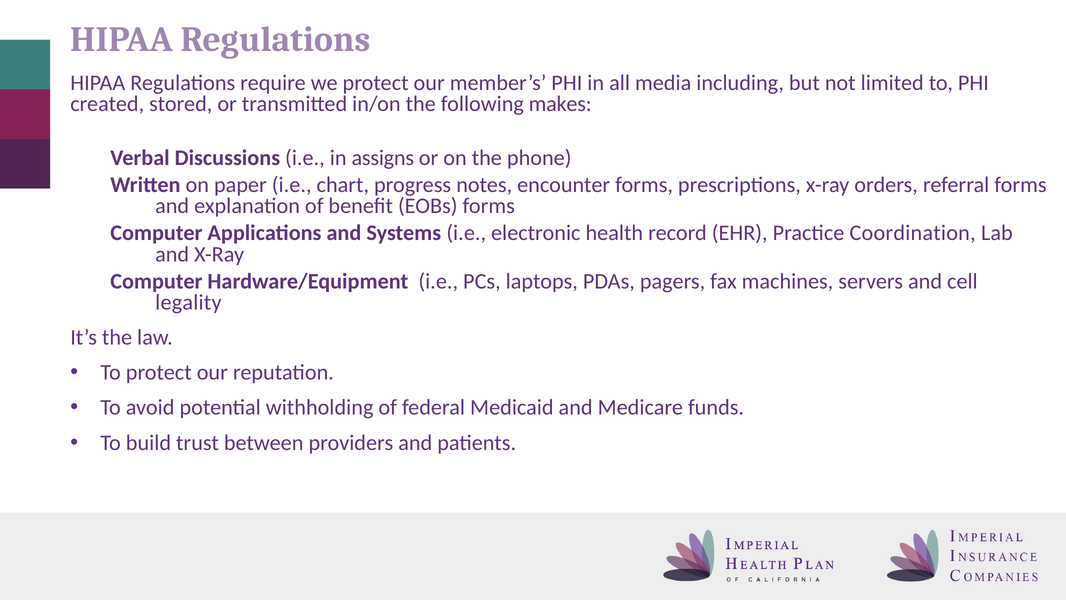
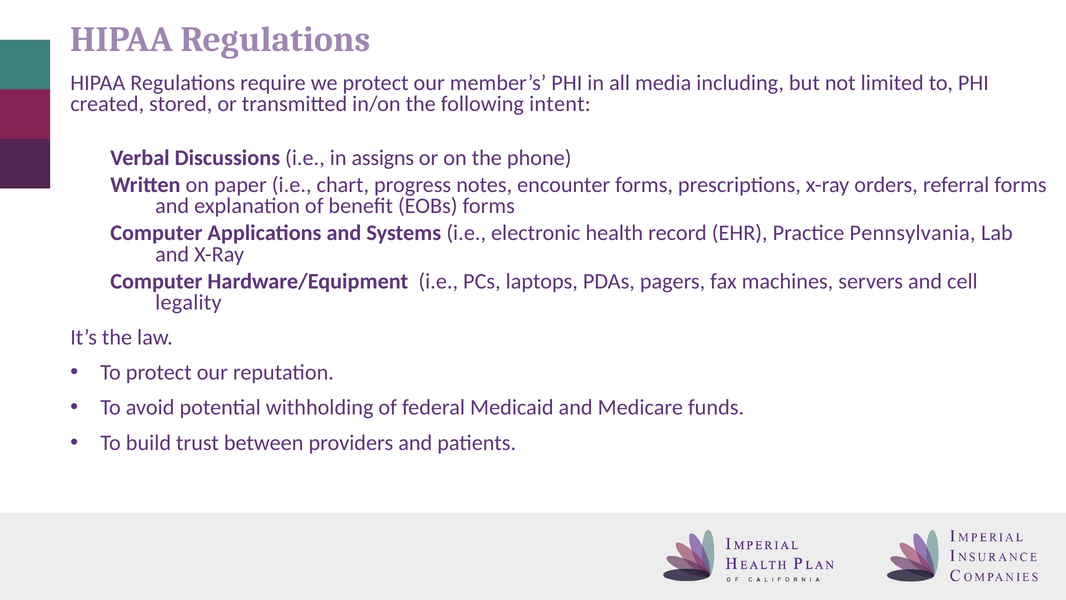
makes: makes -> intent
Coordination: Coordination -> Pennsylvania
